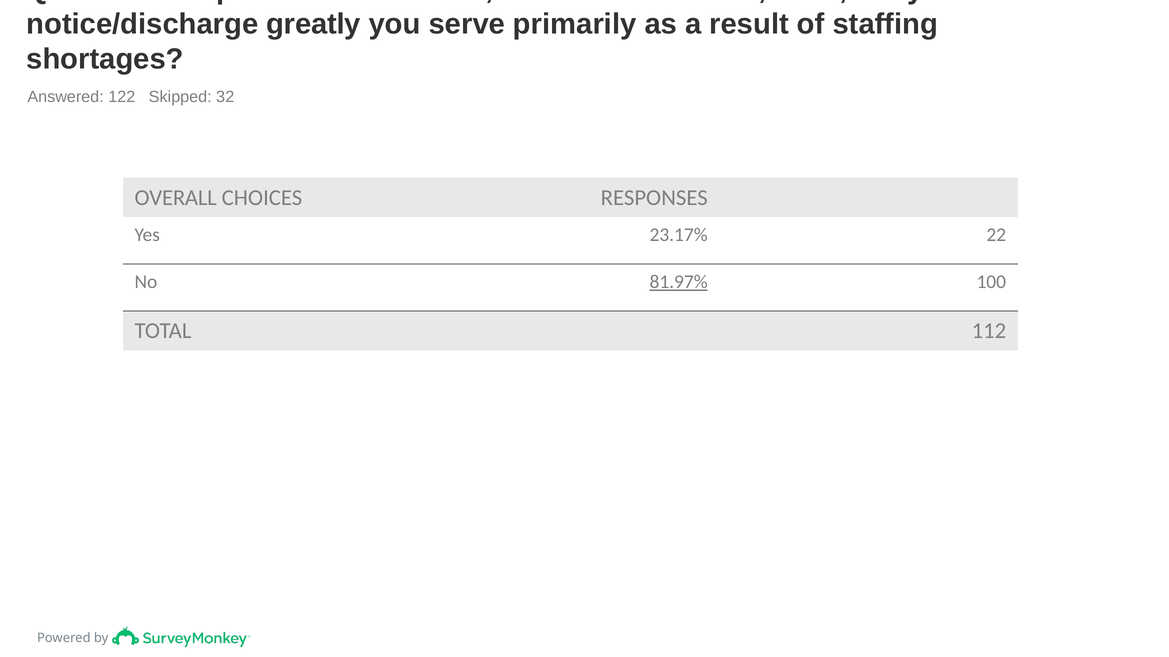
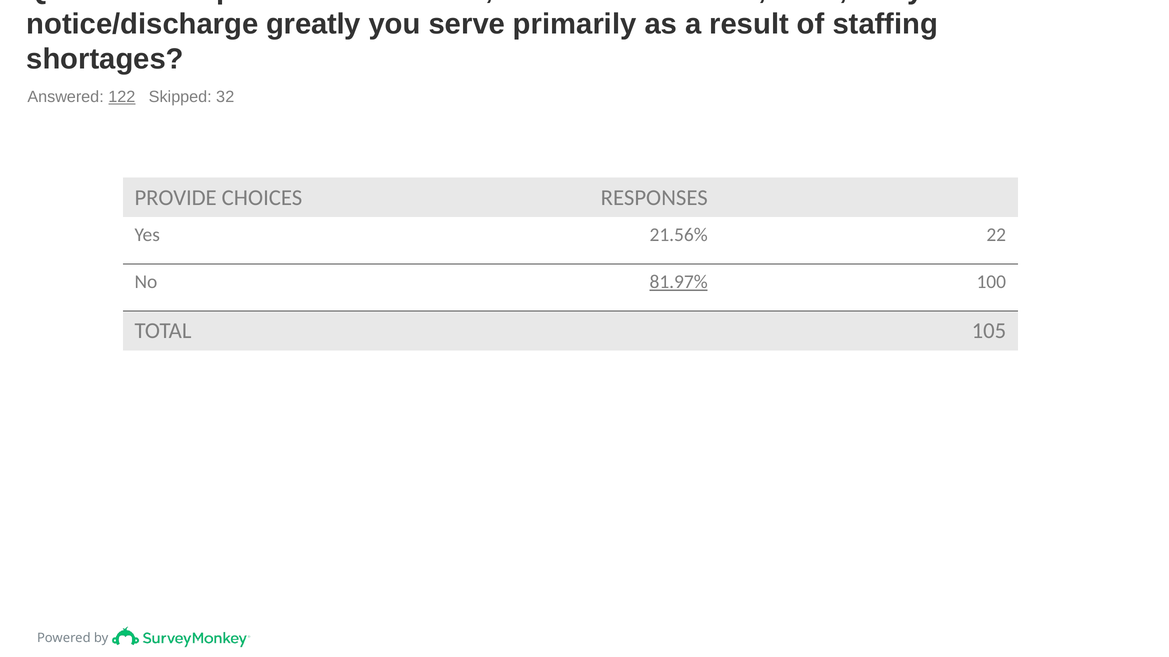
122 underline: none -> present
OVERALL: OVERALL -> PROVIDE
23.17%: 23.17% -> 21.56%
112: 112 -> 105
